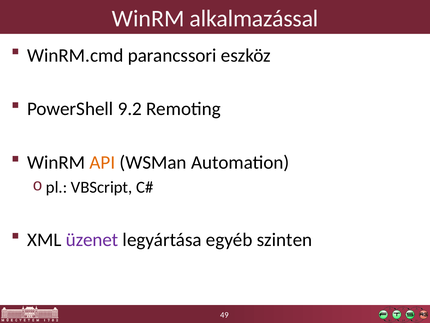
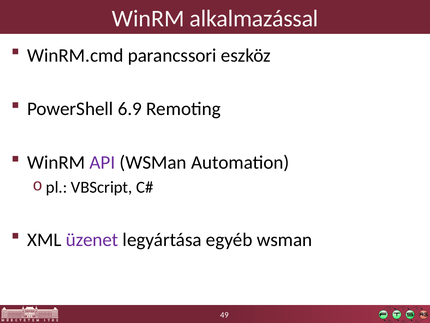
9.2: 9.2 -> 6.9
API colour: orange -> purple
egyéb szinten: szinten -> wsman
